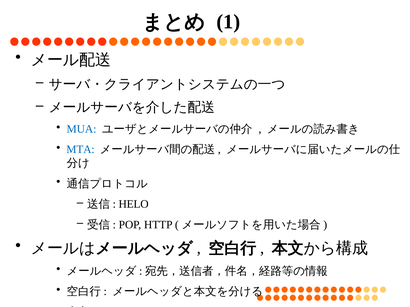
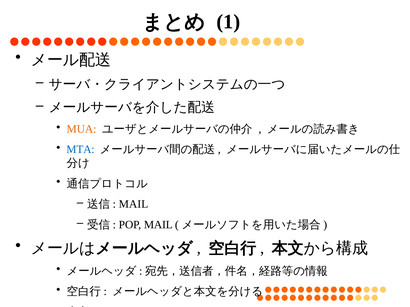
MUA colour: blue -> orange
HELO at (134, 204): HELO -> MAIL
POP HTTP: HTTP -> MAIL
